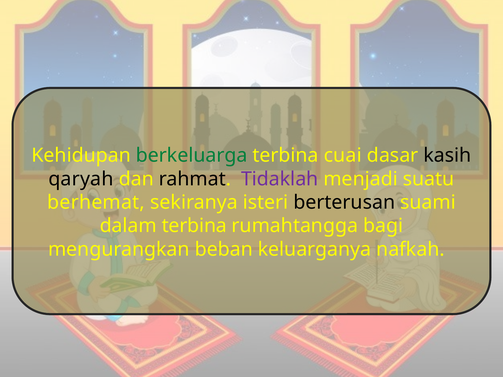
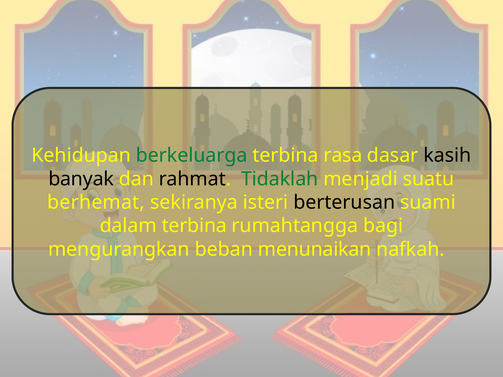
cuai: cuai -> rasa
qaryah: qaryah -> banyak
Tidaklah colour: purple -> green
keluarganya: keluarganya -> menunaikan
